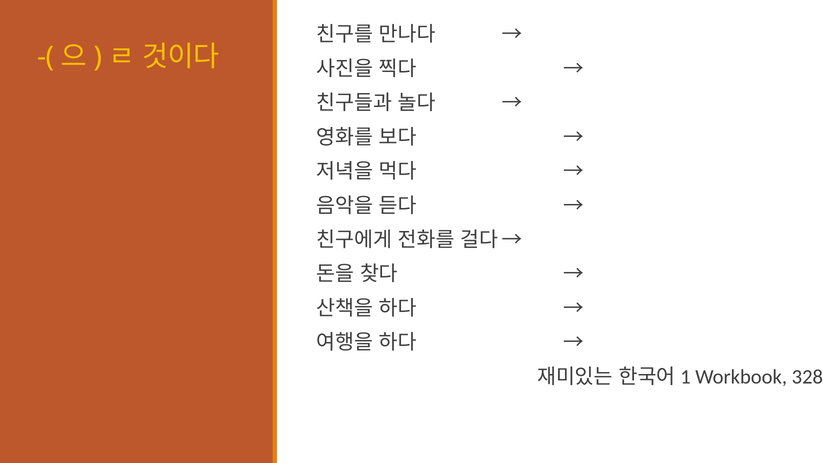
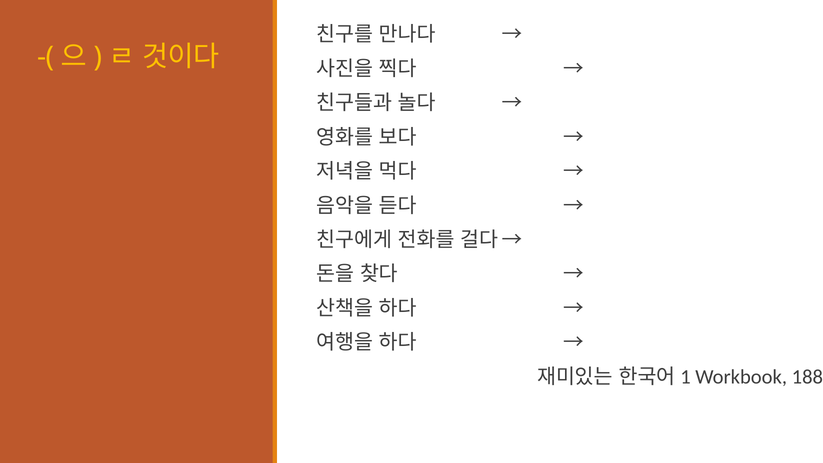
328: 328 -> 188
